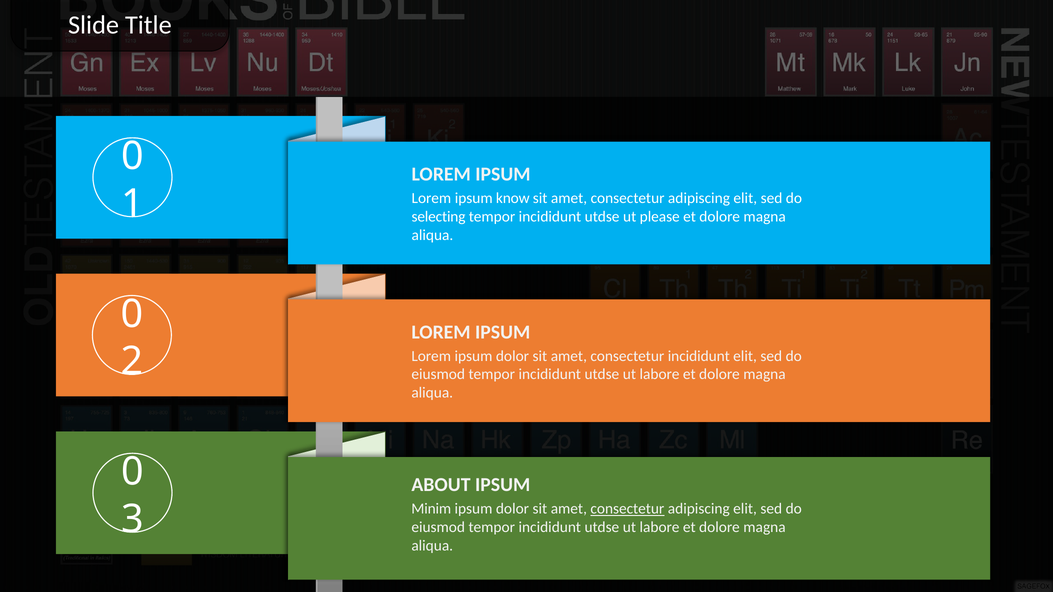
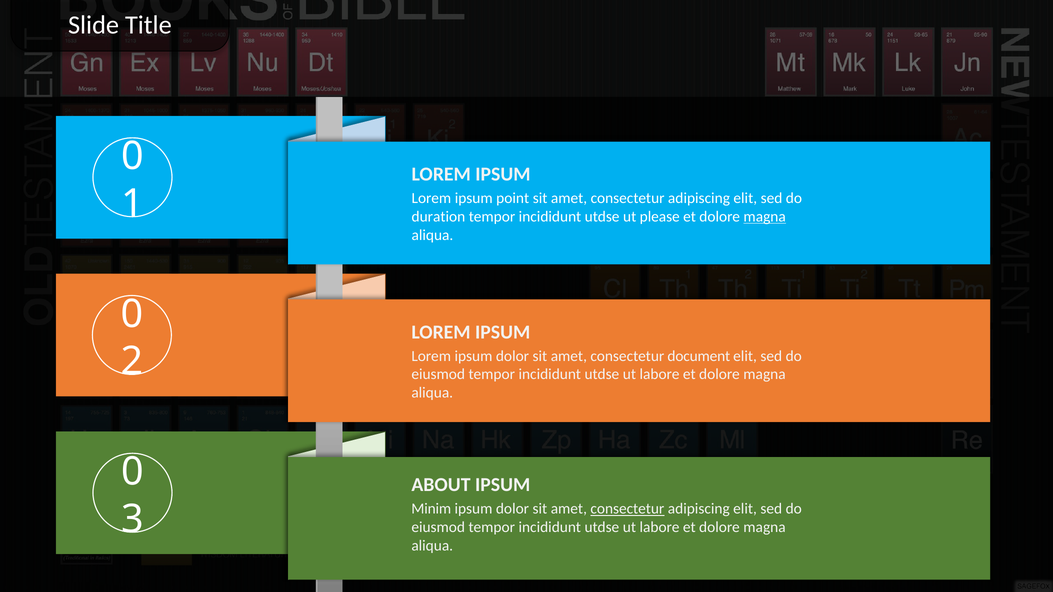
know: know -> point
selecting: selecting -> duration
magna at (765, 217) underline: none -> present
consectetur incididunt: incididunt -> document
